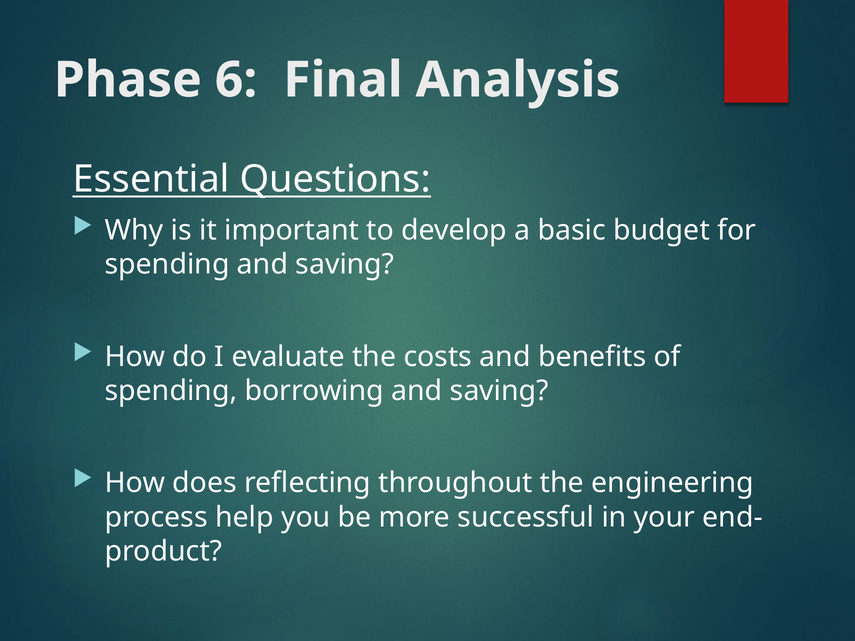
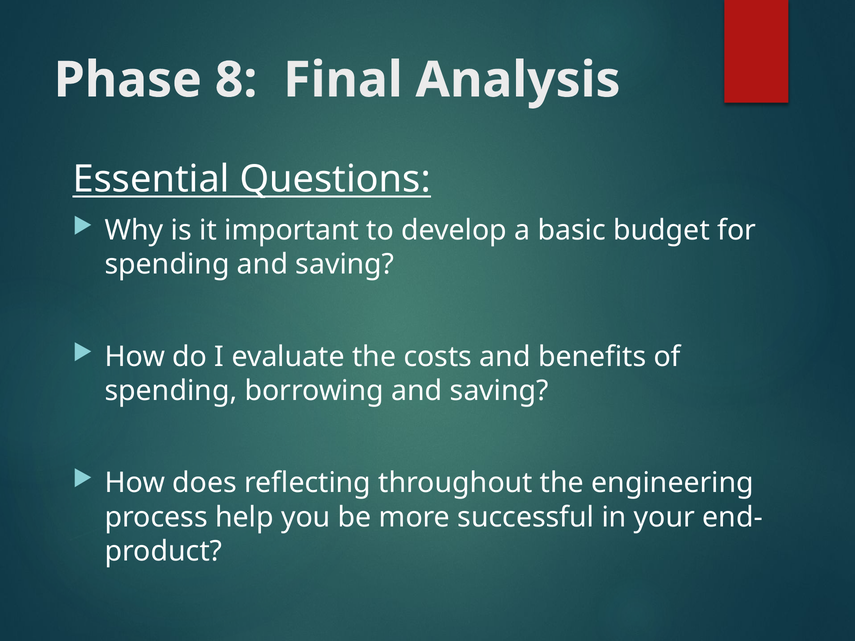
6: 6 -> 8
